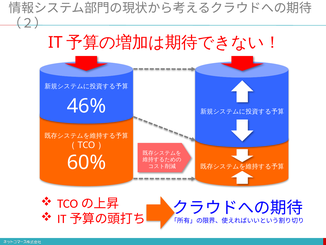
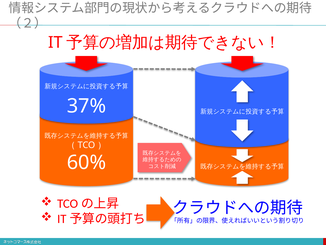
46%: 46% -> 37%
